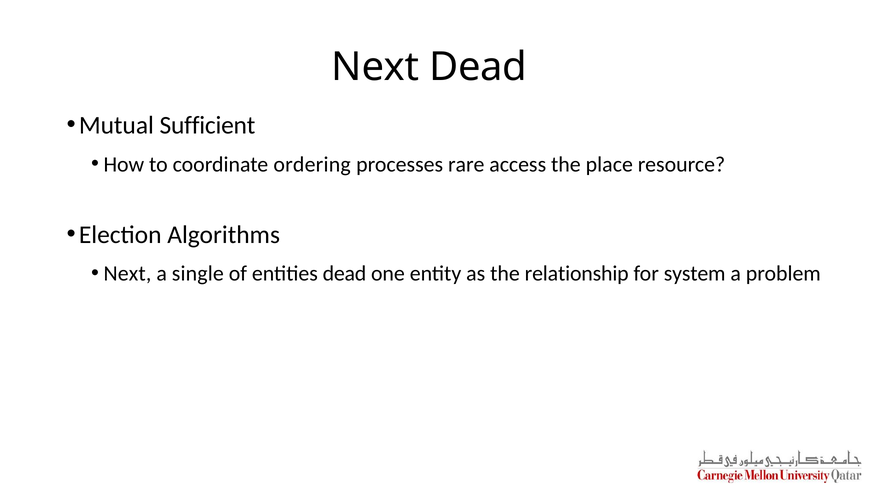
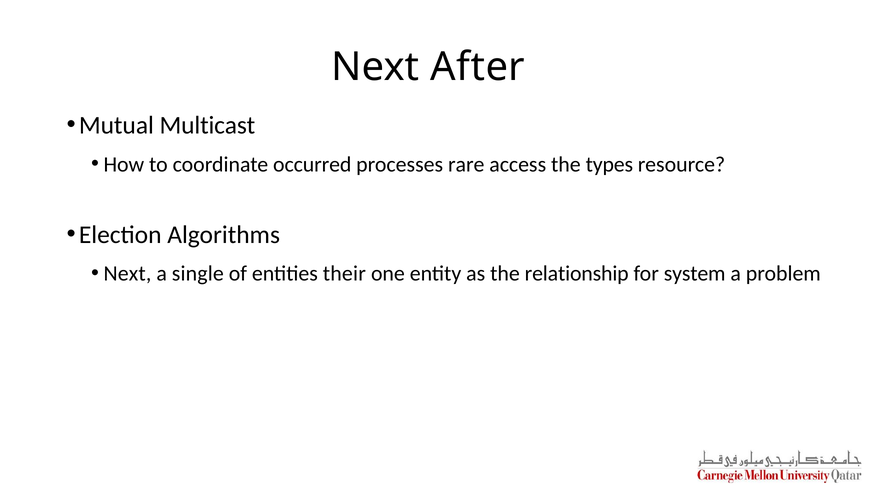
Next Dead: Dead -> After
Sufficient: Sufficient -> Multicast
ordering: ordering -> occurred
place: place -> types
entities dead: dead -> their
